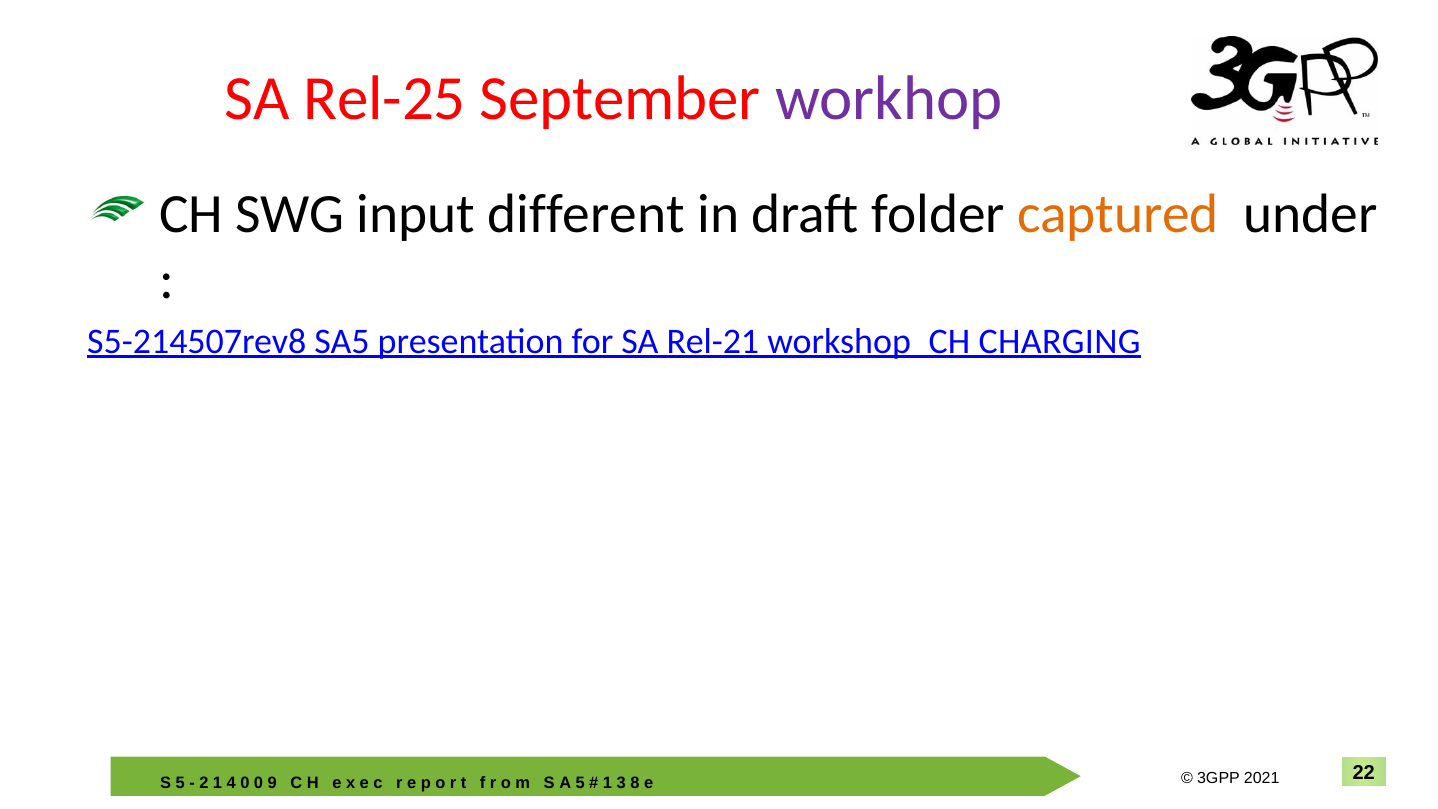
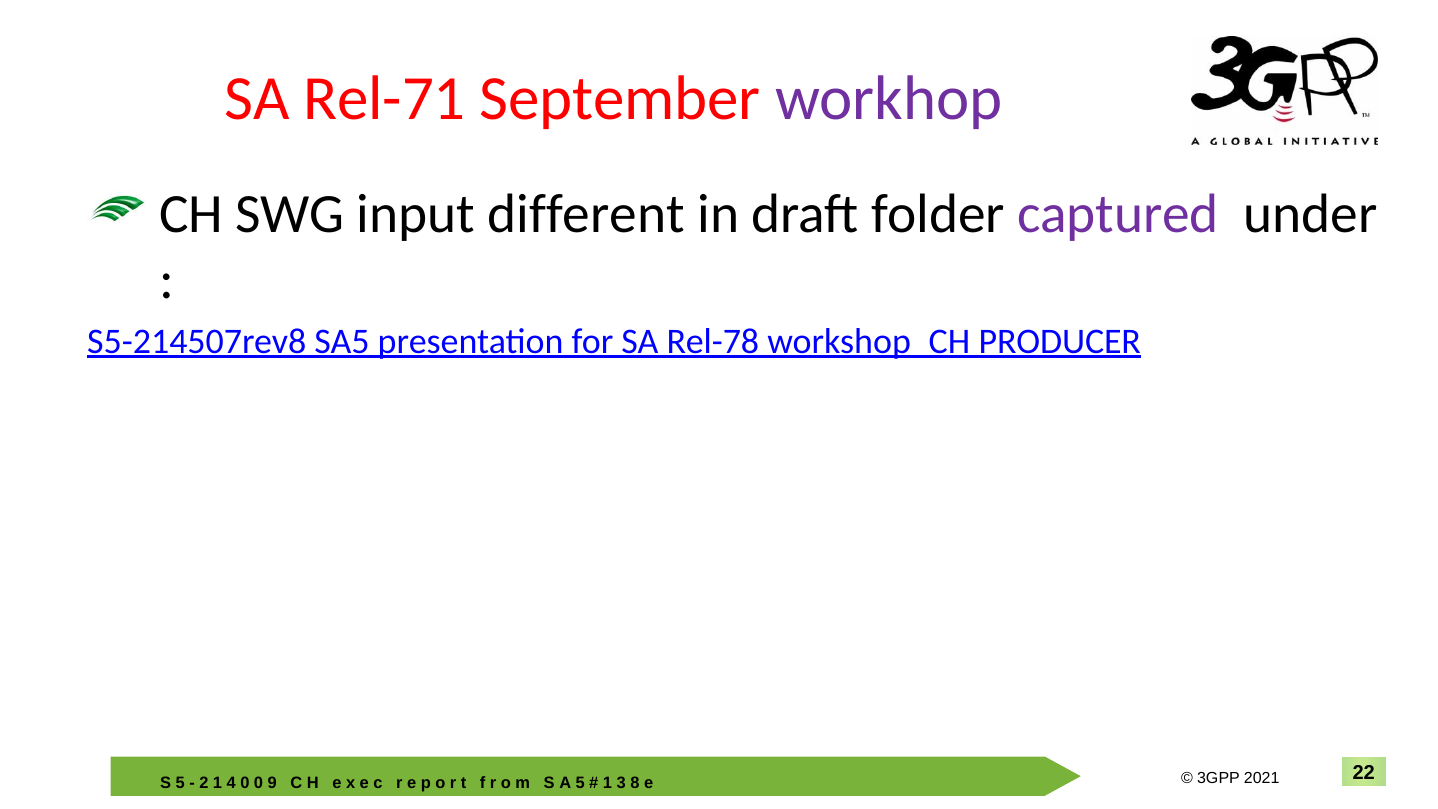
Rel-25: Rel-25 -> Rel-71
captured colour: orange -> purple
Rel-21: Rel-21 -> Rel-78
CHARGING: CHARGING -> PRODUCER
